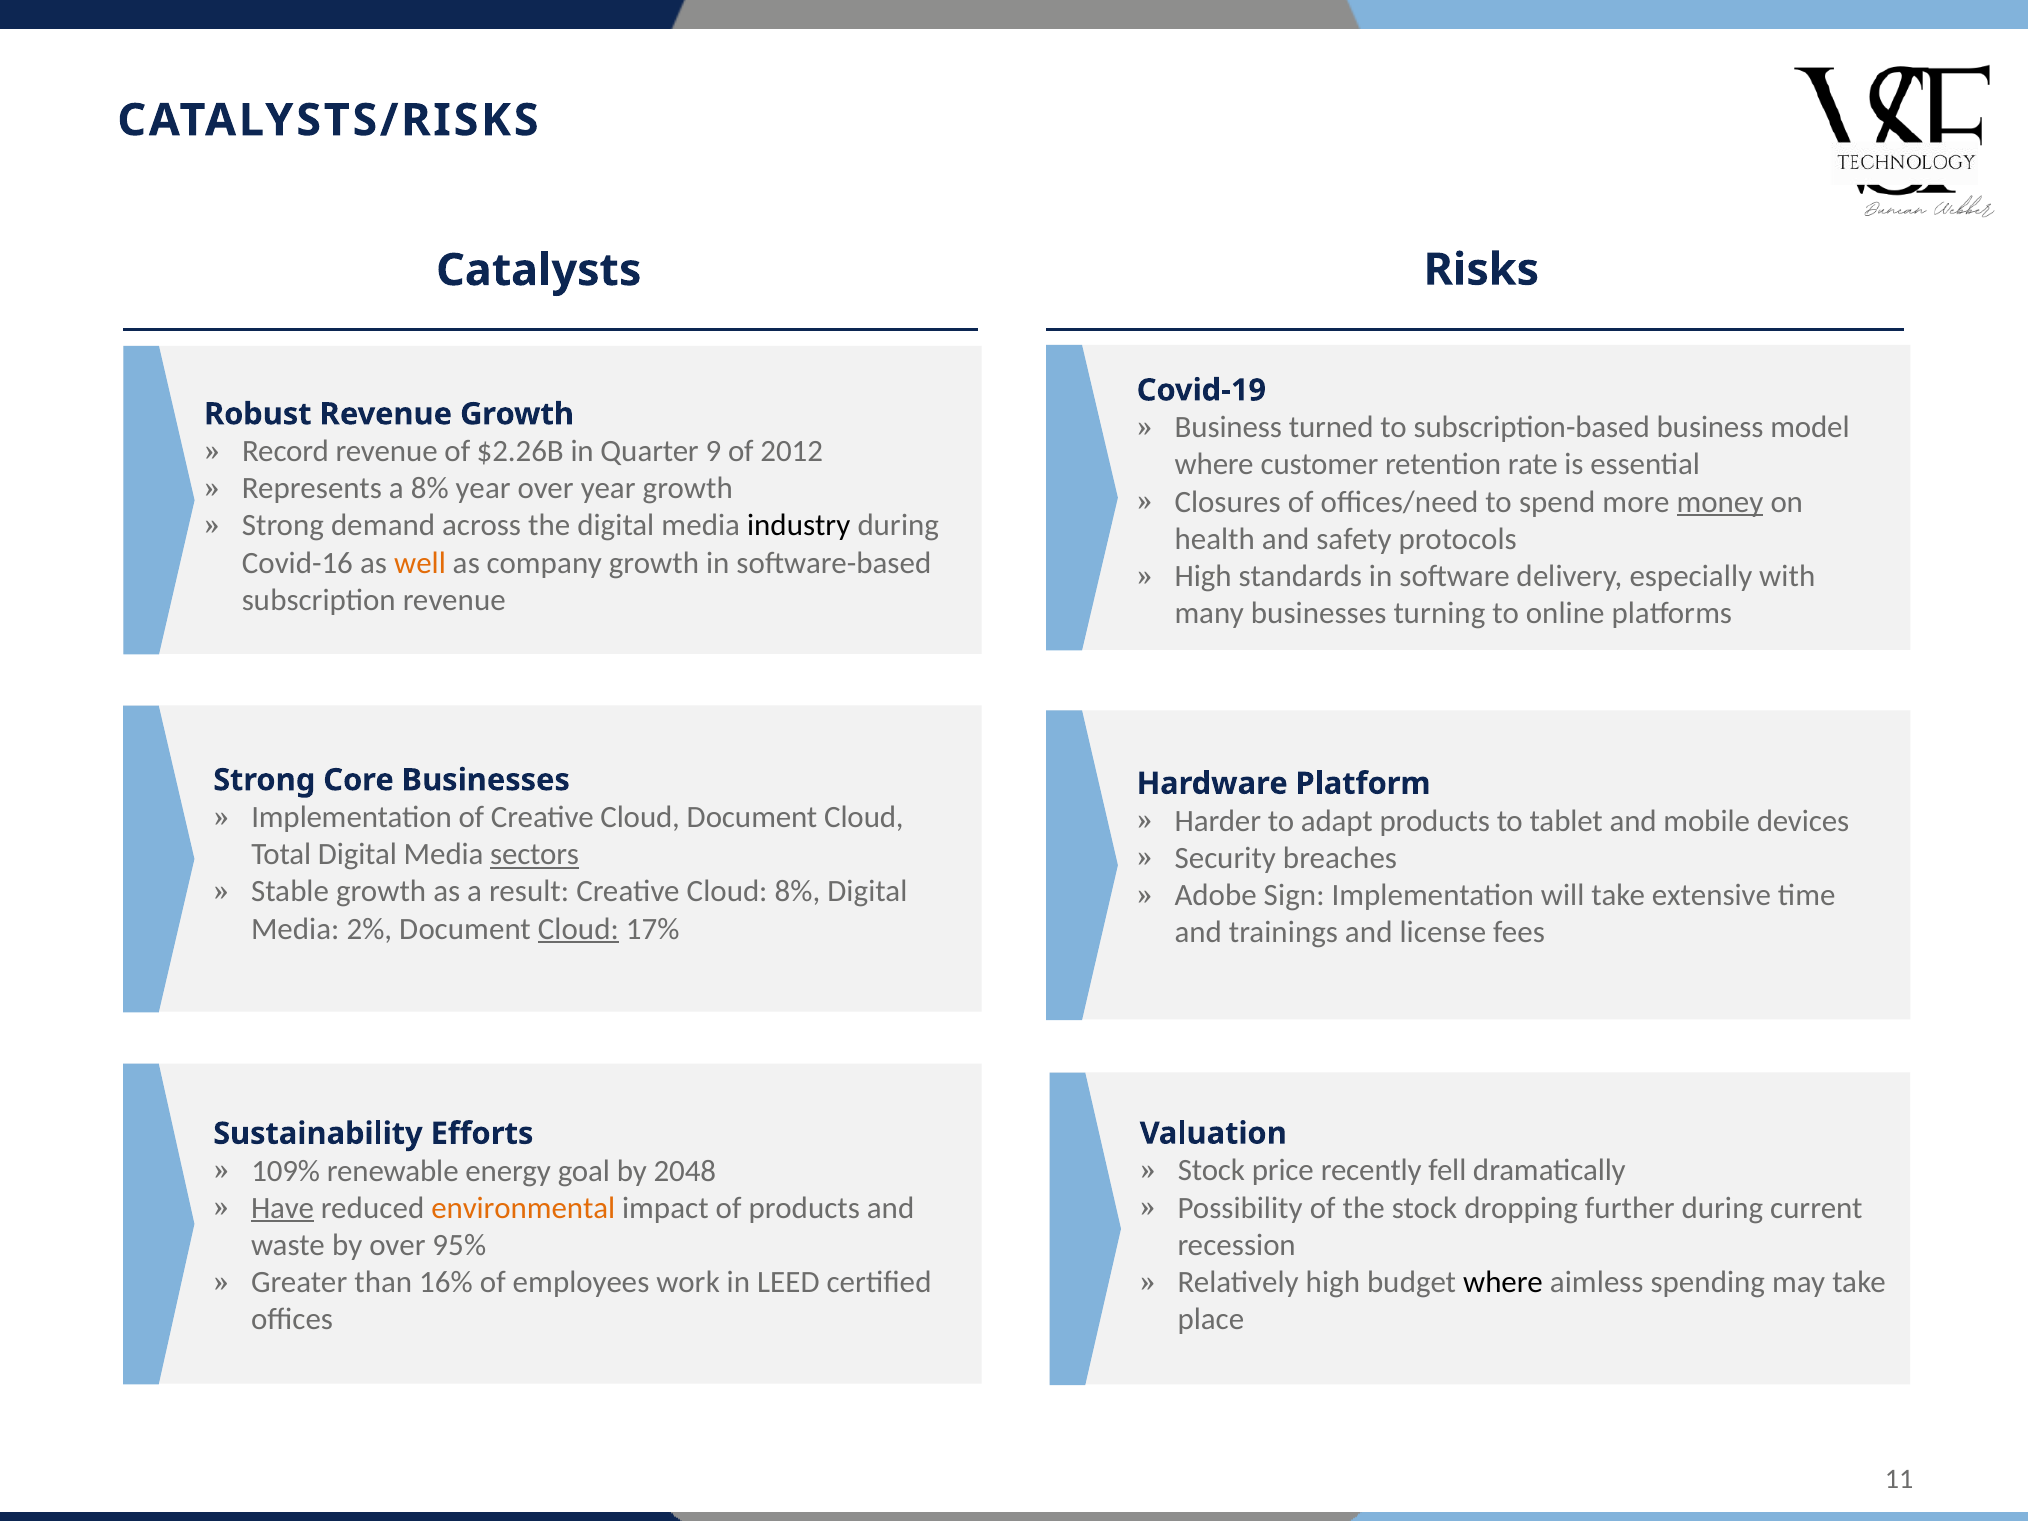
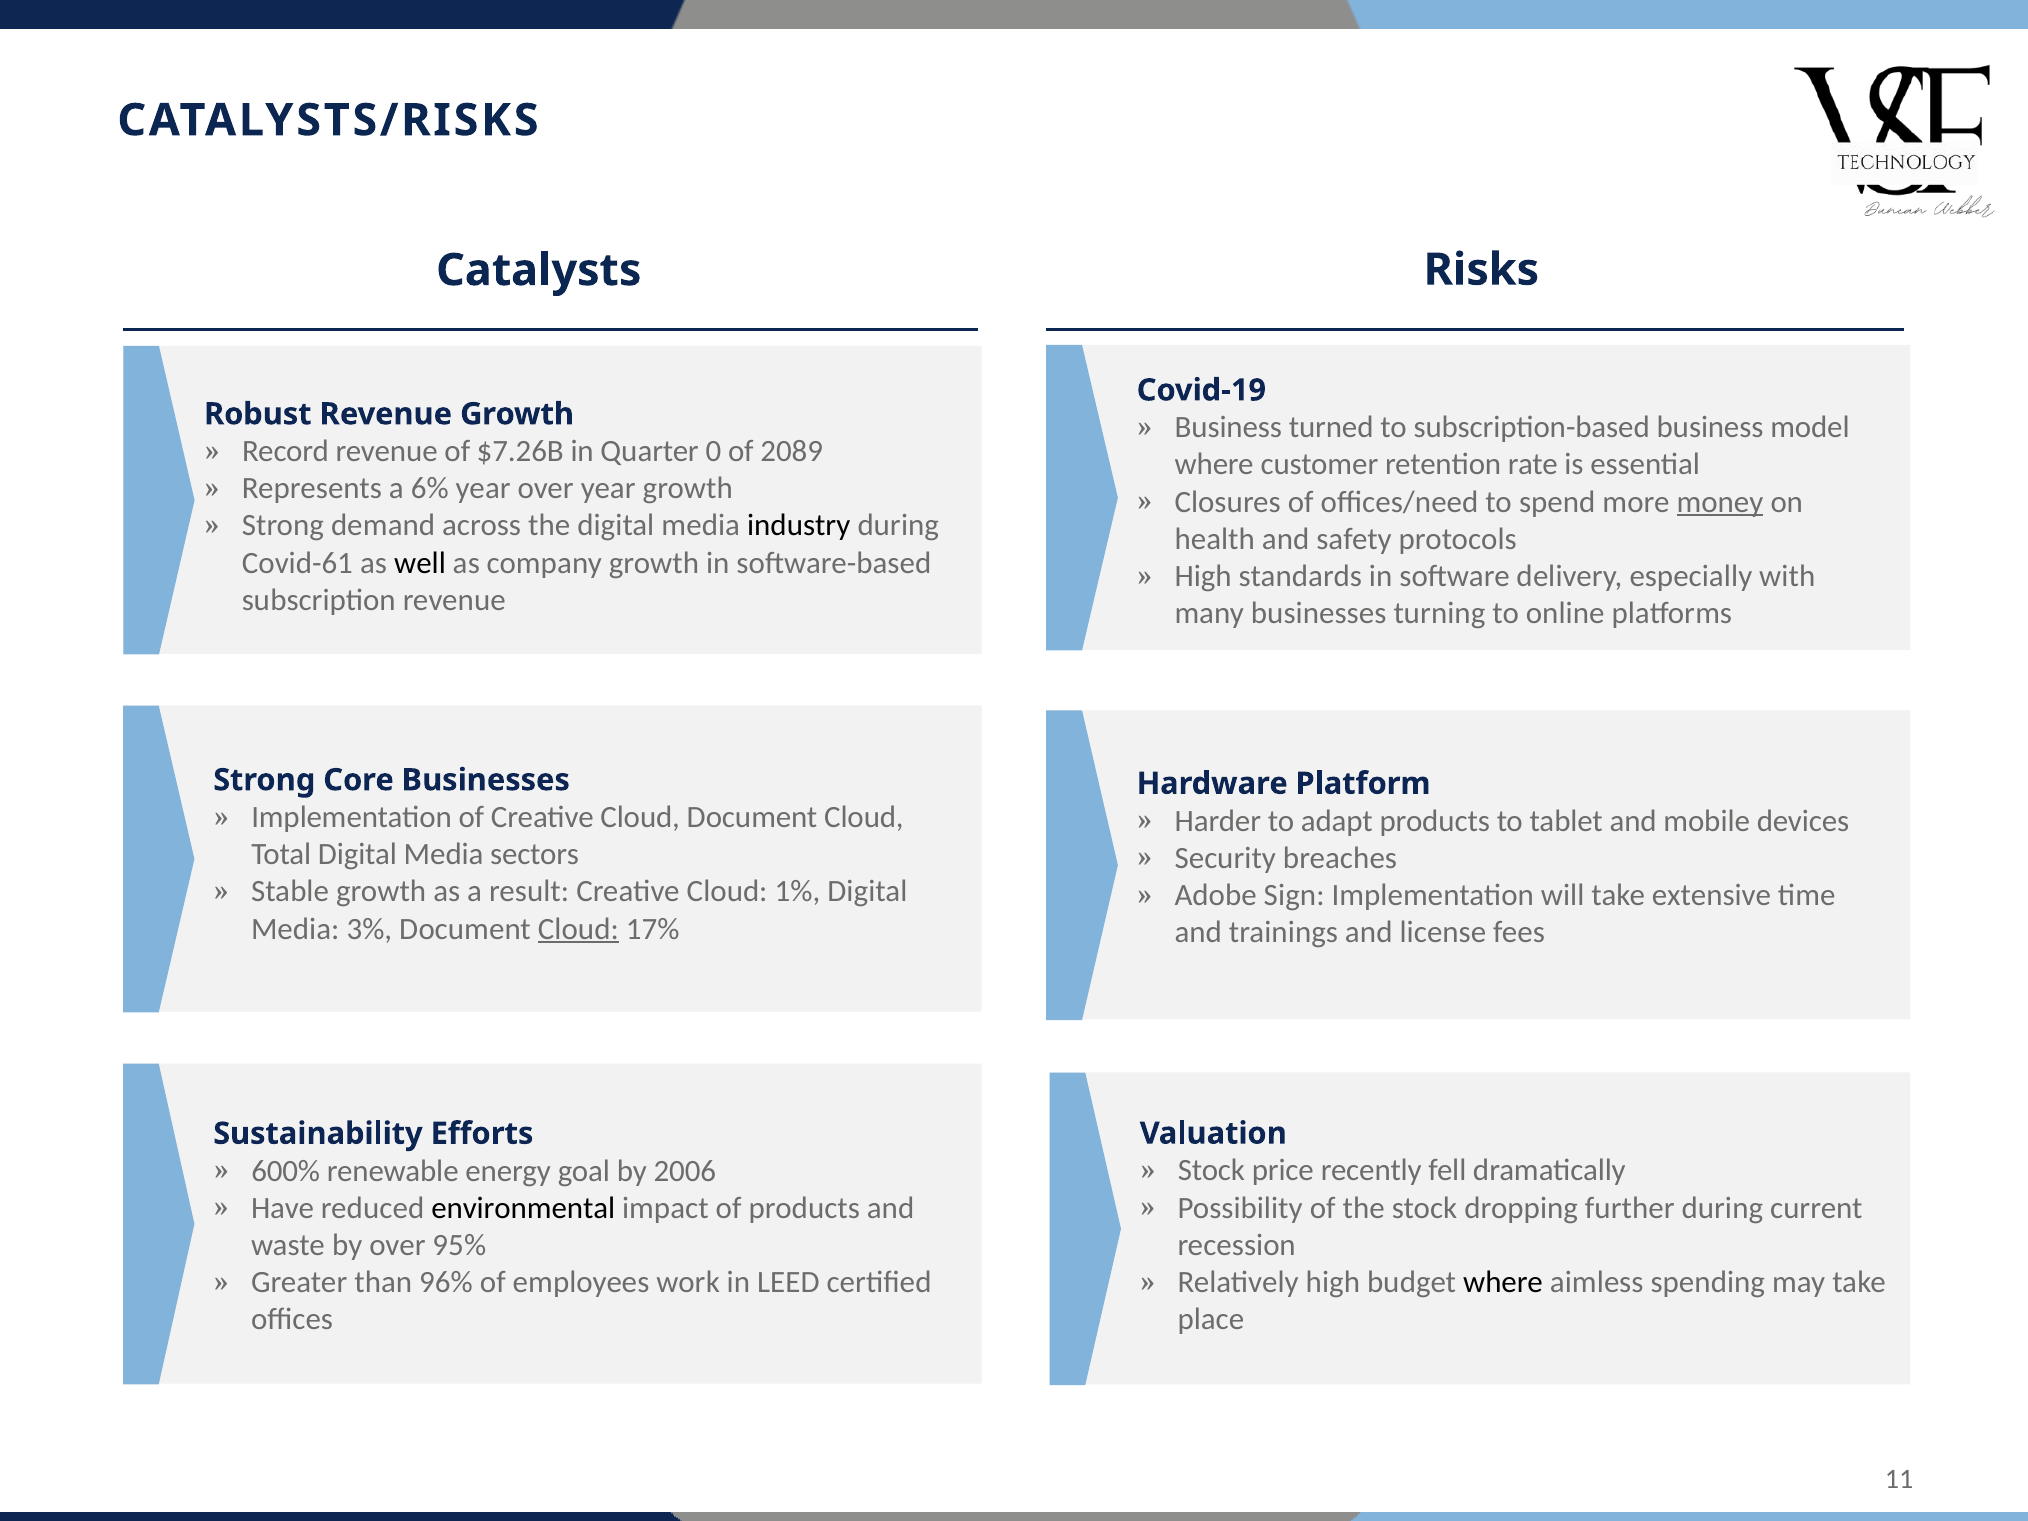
$2.26B: $2.26B -> $7.26B
9: 9 -> 0
2012: 2012 -> 2089
a 8%: 8% -> 6%
Covid-16: Covid-16 -> Covid-61
well colour: orange -> black
sectors underline: present -> none
Cloud 8%: 8% -> 1%
2%: 2% -> 3%
109%: 109% -> 600%
2048: 2048 -> 2006
Have underline: present -> none
environmental colour: orange -> black
16%: 16% -> 96%
